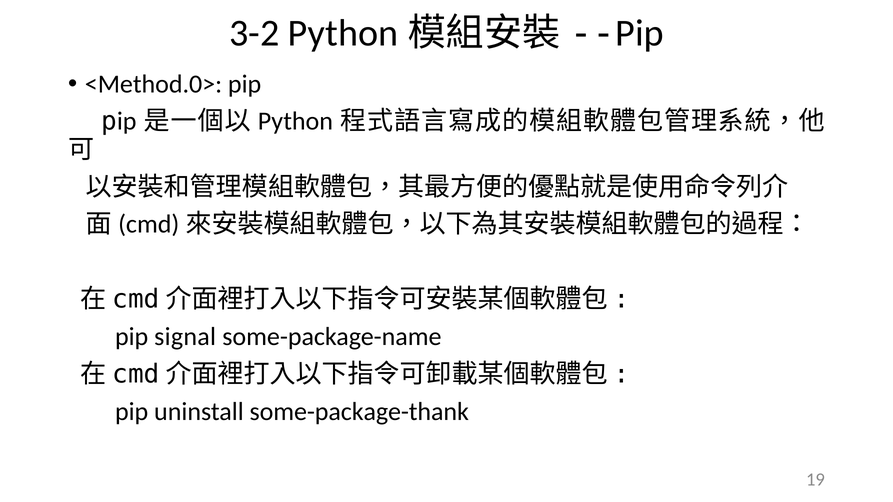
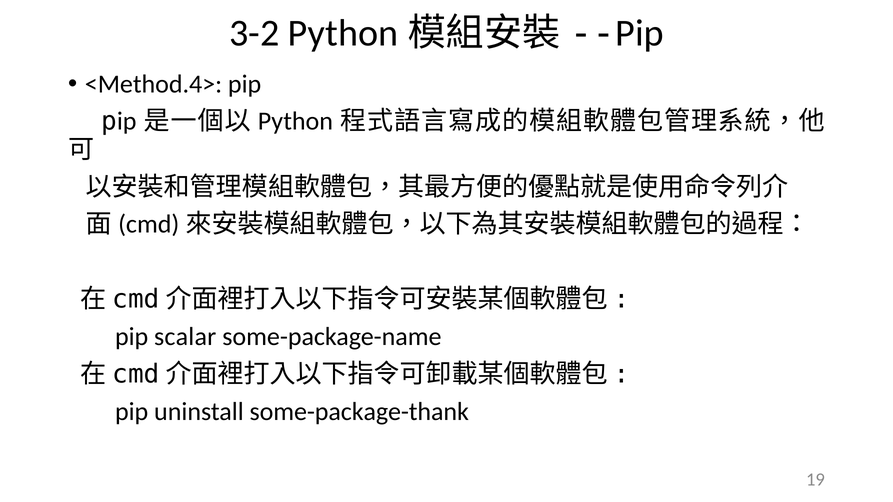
<Method.0>: <Method.0> -> <Method.4>
signal: signal -> scalar
